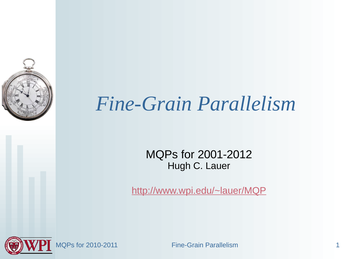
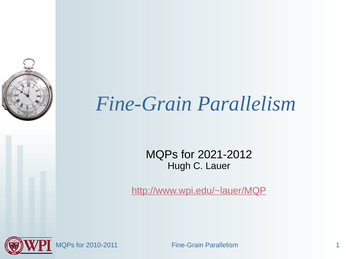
2001-2012: 2001-2012 -> 2021-2012
